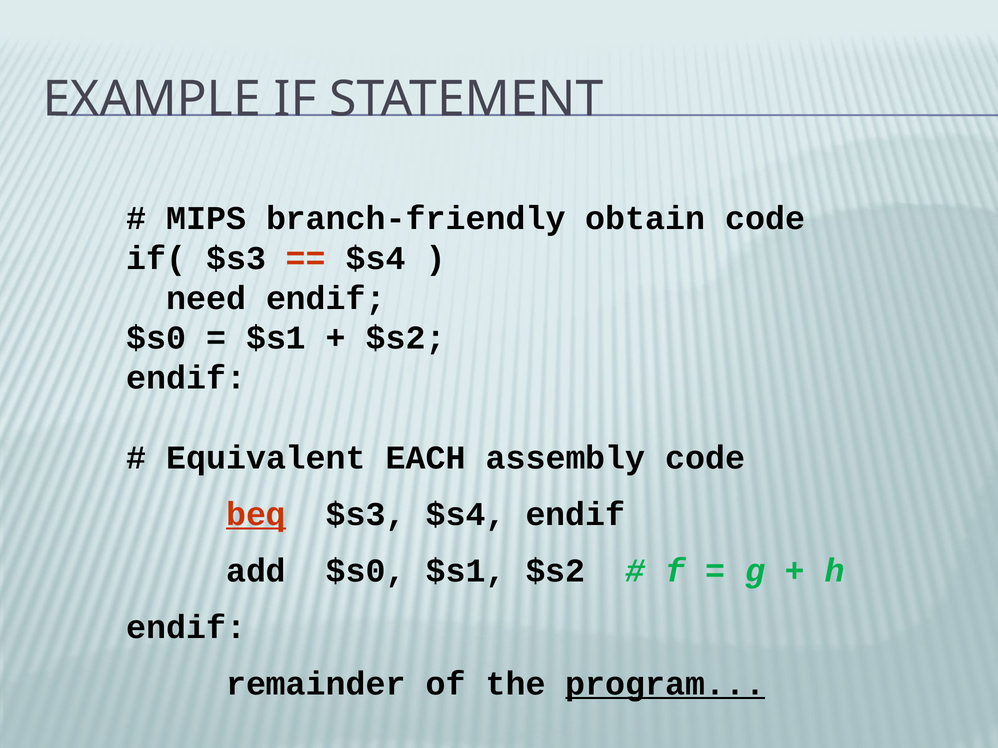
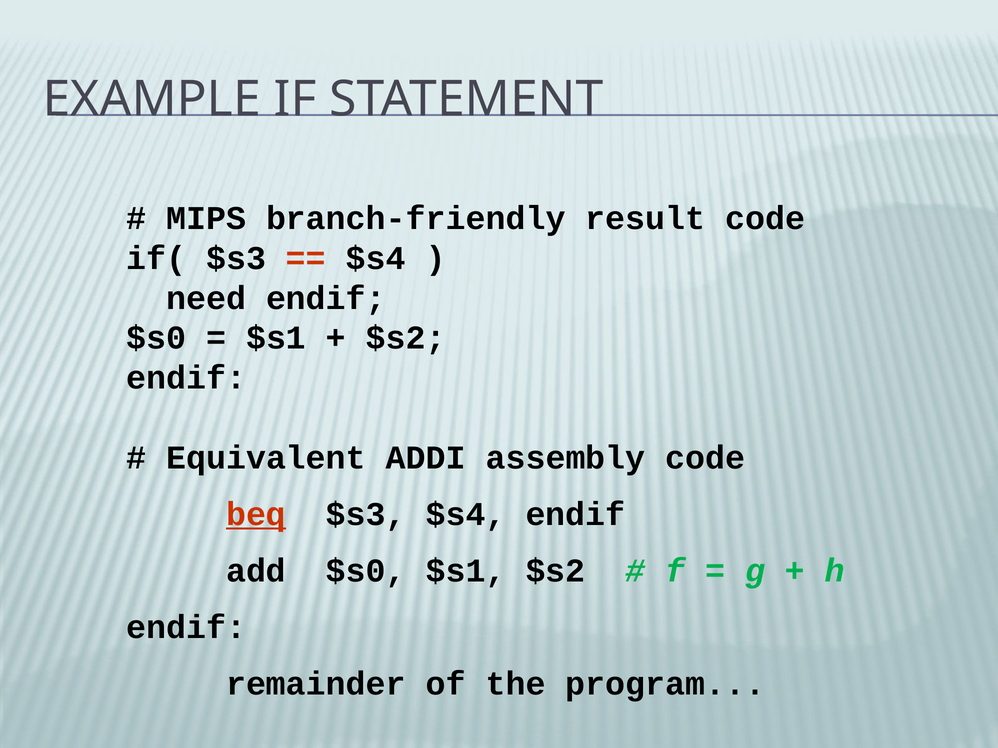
obtain: obtain -> result
EACH: EACH -> ADDI
program underline: present -> none
